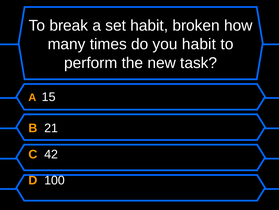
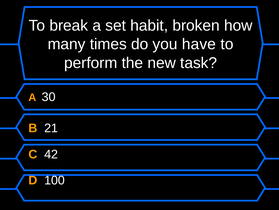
you habit: habit -> have
15: 15 -> 30
